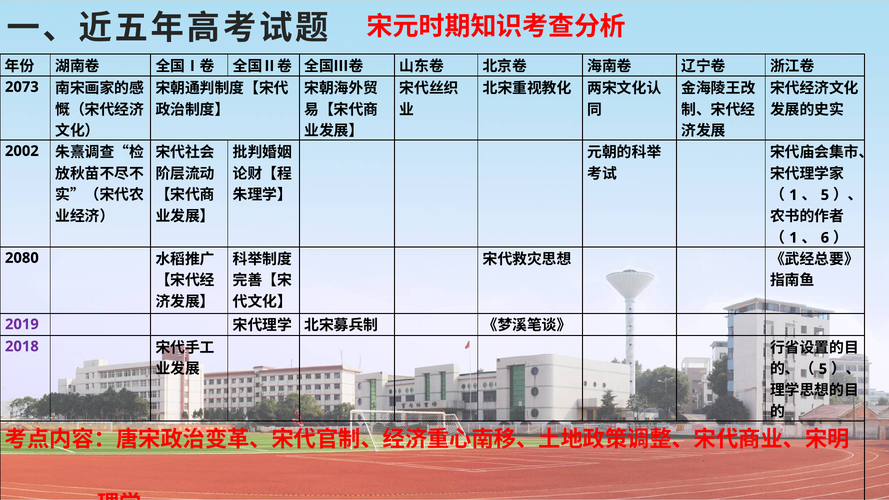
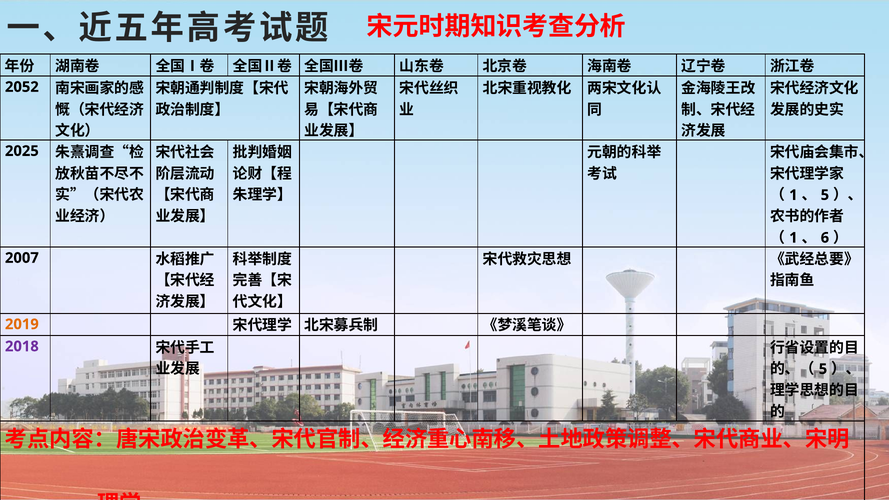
2073: 2073 -> 2052
2002: 2002 -> 2025
2080: 2080 -> 2007
2019 colour: purple -> orange
